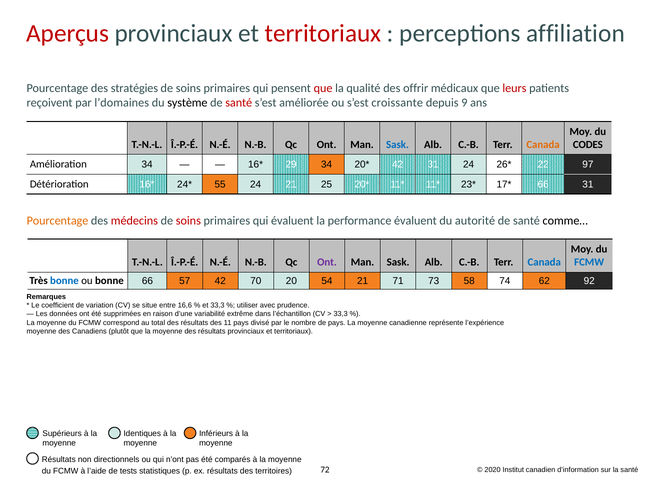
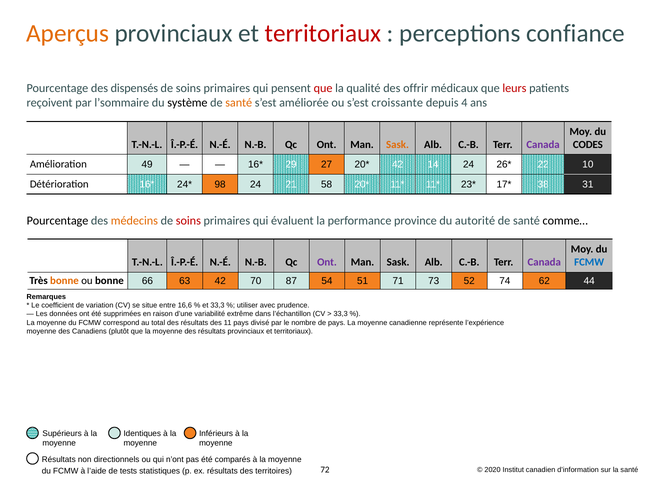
Aperçus colour: red -> orange
affiliation: affiliation -> confiance
stratégies: stratégies -> dispensés
l’domaines: l’domaines -> l’sommaire
santé at (239, 103) colour: red -> orange
9: 9 -> 4
Sask at (398, 145) colour: blue -> orange
Canada at (543, 145) colour: orange -> purple
Amélioration 34: 34 -> 49
29 34: 34 -> 27
42 31: 31 -> 14
97: 97 -> 10
55: 55 -> 98
25: 25 -> 58
66 at (543, 184): 66 -> 38
Pourcentage at (57, 221) colour: orange -> black
médecins colour: red -> orange
performance évaluent: évaluent -> province
Canada at (544, 262) colour: blue -> purple
bonne at (64, 280) colour: blue -> orange
57: 57 -> 63
20: 20 -> 87
54 21: 21 -> 51
58: 58 -> 52
92: 92 -> 44
